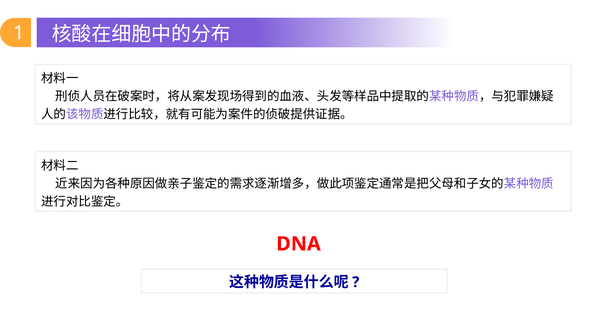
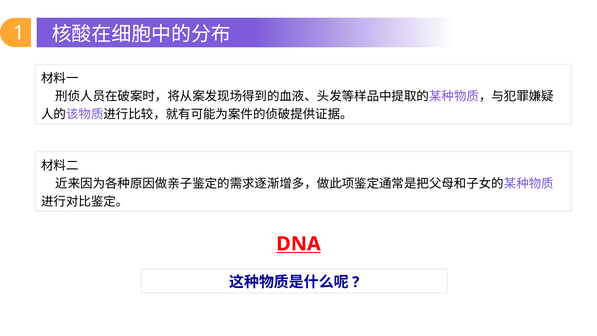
DNA underline: none -> present
